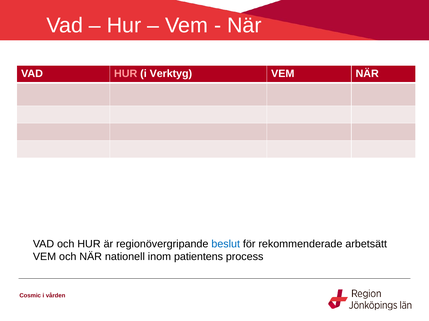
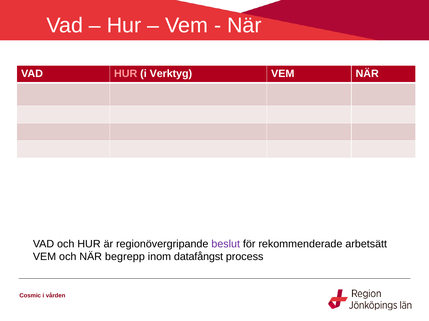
beslut colour: blue -> purple
nationell: nationell -> begrepp
patientens: patientens -> datafångst
